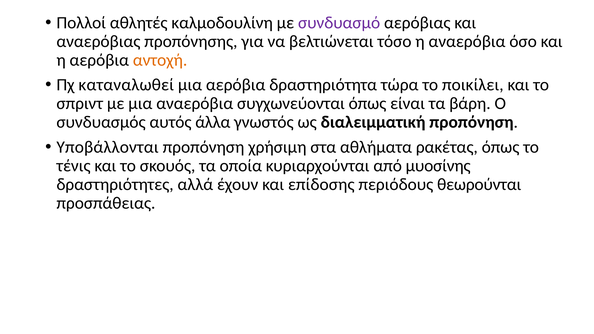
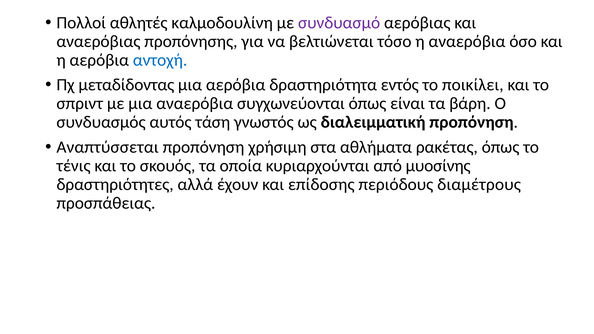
αντοχή colour: orange -> blue
καταναλωθεί: καταναλωθεί -> μεταδίδοντας
τώρα: τώρα -> εντός
άλλα: άλλα -> τάση
Υποβάλλονται: Υποβάλλονται -> Αναπτύσσεται
θεωρούνται: θεωρούνται -> διαμέτρους
